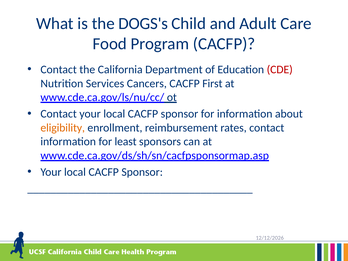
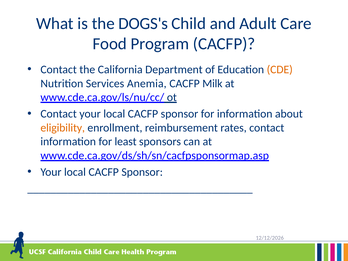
CDE colour: red -> orange
Cancers: Cancers -> Anemia
First: First -> Milk
